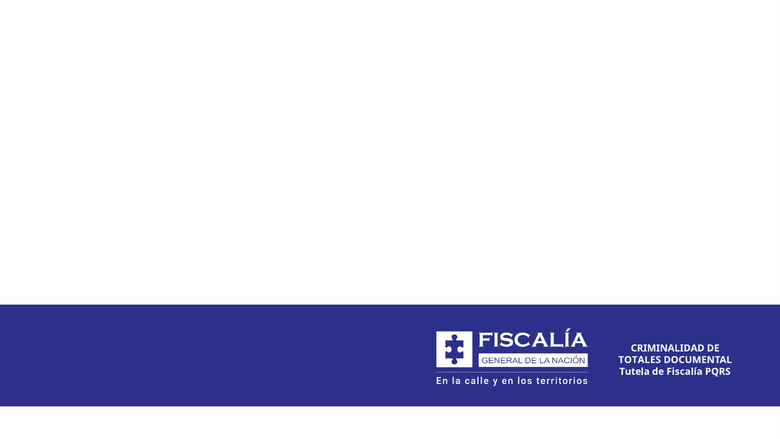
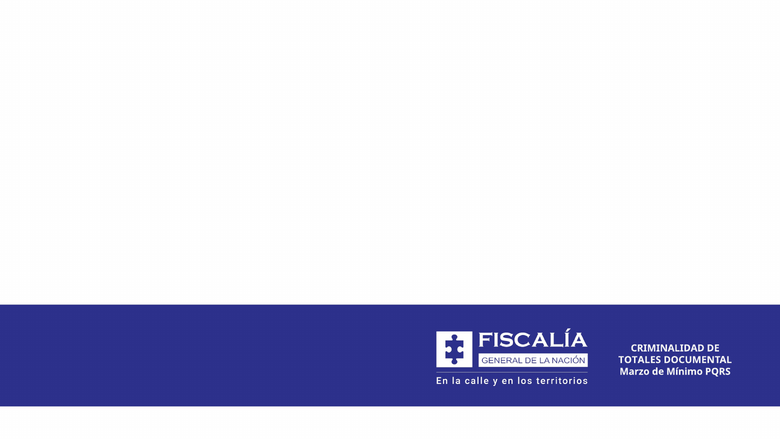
Tutela: Tutela -> Marzo
Fiscalía: Fiscalía -> Mínimo
